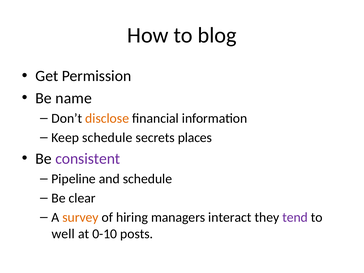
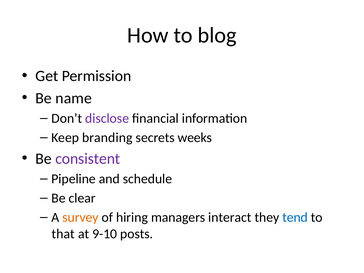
disclose colour: orange -> purple
Keep schedule: schedule -> branding
places: places -> weeks
tend colour: purple -> blue
well: well -> that
0-10: 0-10 -> 9-10
